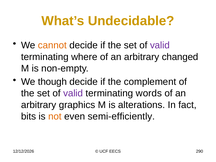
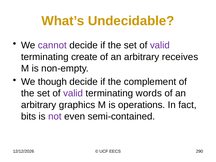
cannot colour: orange -> purple
where: where -> create
changed: changed -> receives
alterations: alterations -> operations
not colour: orange -> purple
semi-efficiently: semi-efficiently -> semi-contained
